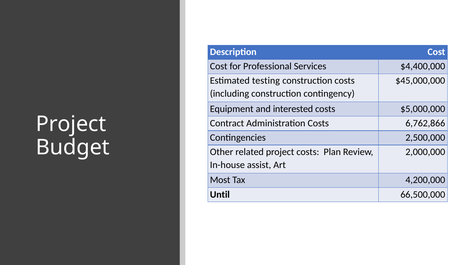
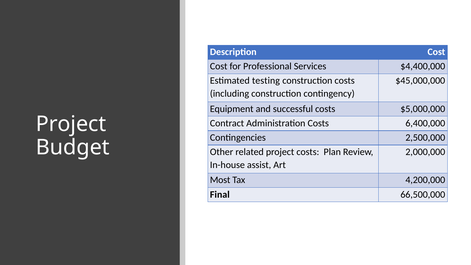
interested: interested -> successful
6,762,866: 6,762,866 -> 6,400,000
Until: Until -> Final
